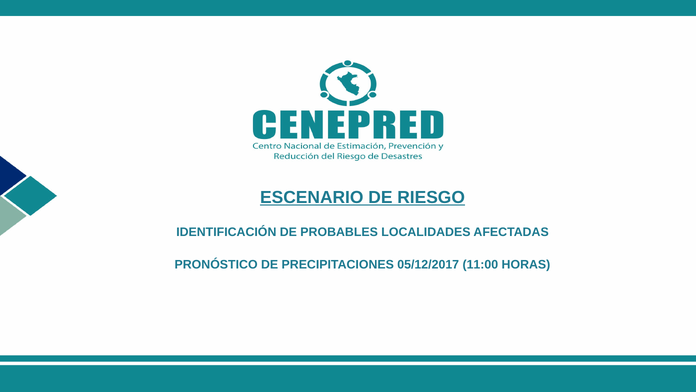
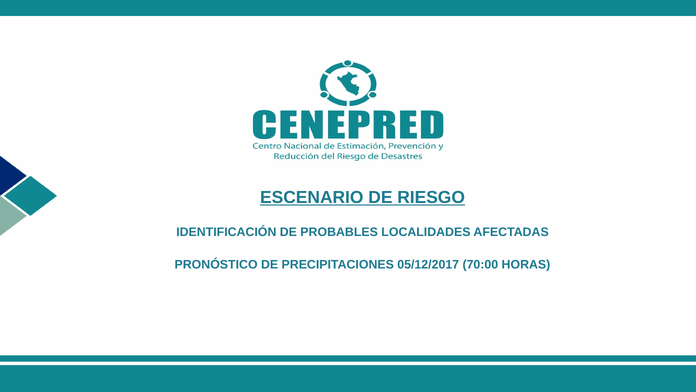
11:00: 11:00 -> 70:00
